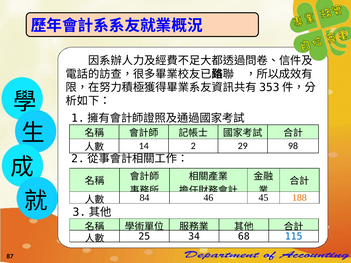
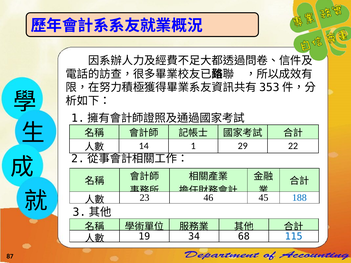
2: 2 -> 1
98: 98 -> 22
84: 84 -> 23
188 colour: orange -> blue
25: 25 -> 19
